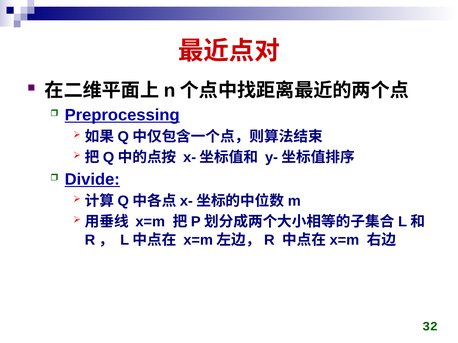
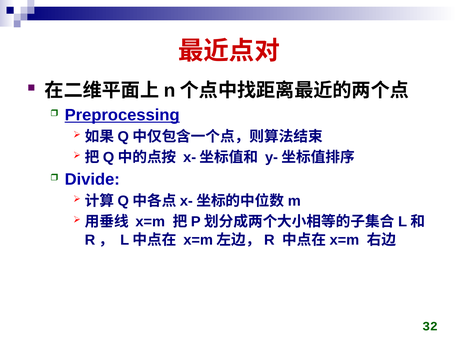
Divide underline: present -> none
